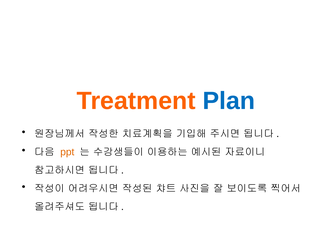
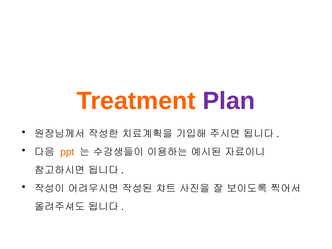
Plan colour: blue -> purple
